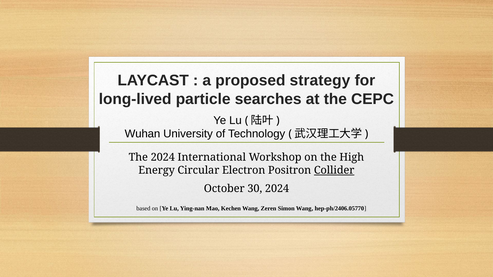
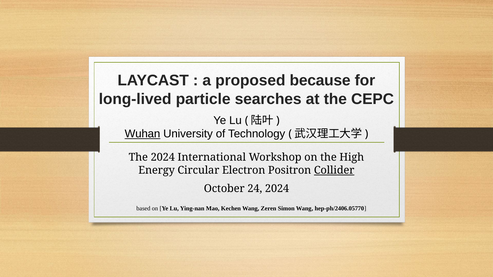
strategy: strategy -> because
Wuhan underline: none -> present
30: 30 -> 24
